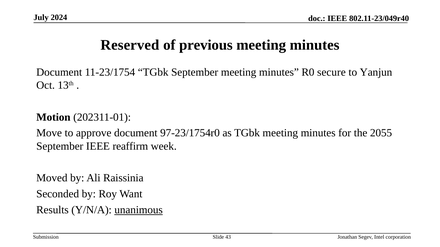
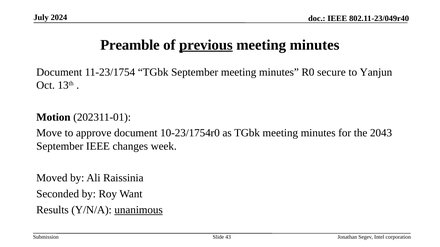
Reserved: Reserved -> Preamble
previous underline: none -> present
97-23/1754r0: 97-23/1754r0 -> 10-23/1754r0
2055: 2055 -> 2043
reaffirm: reaffirm -> changes
